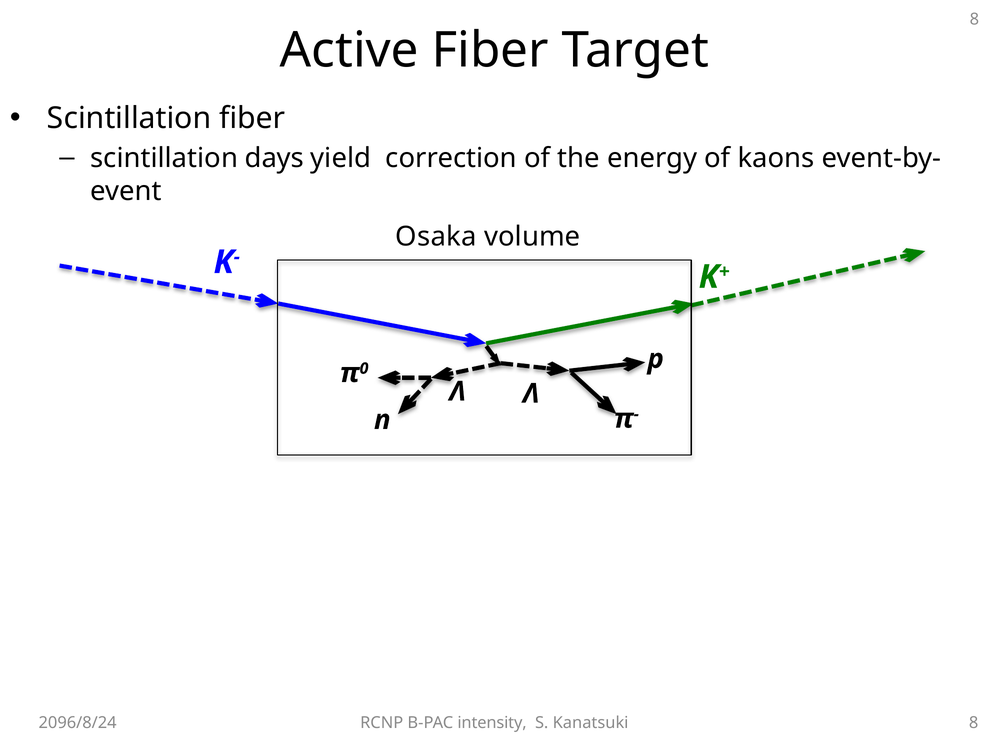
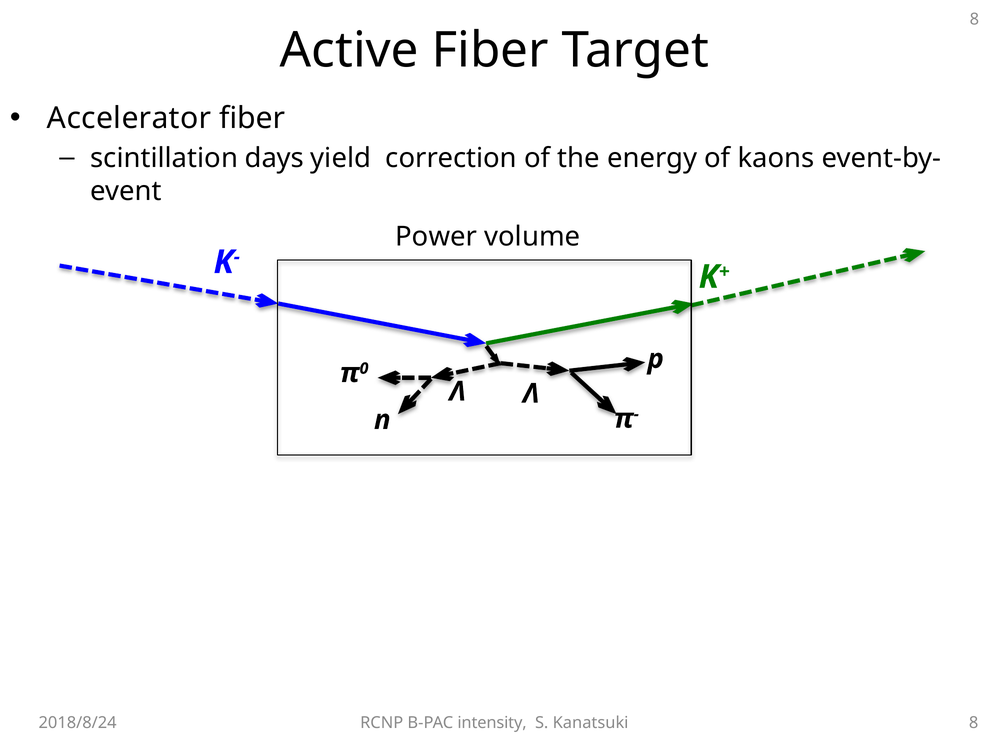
Scintillation at (129, 118): Scintillation -> Accelerator
Osaka: Osaka -> Power
2096/8/24: 2096/8/24 -> 2018/8/24
